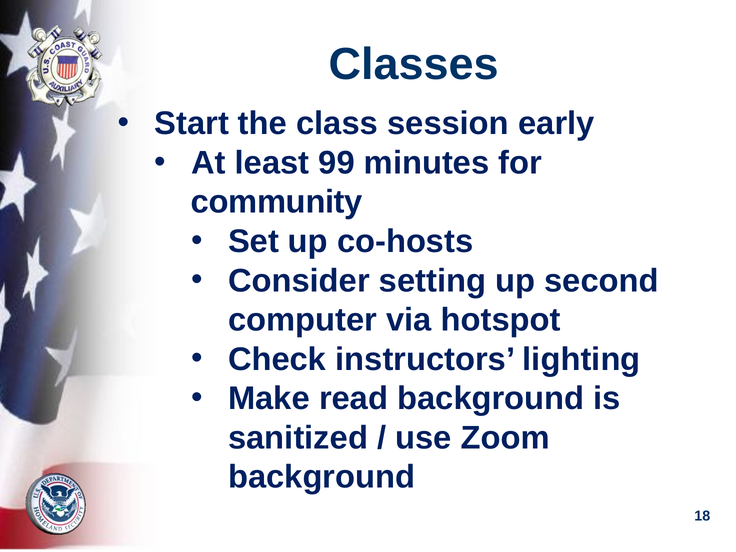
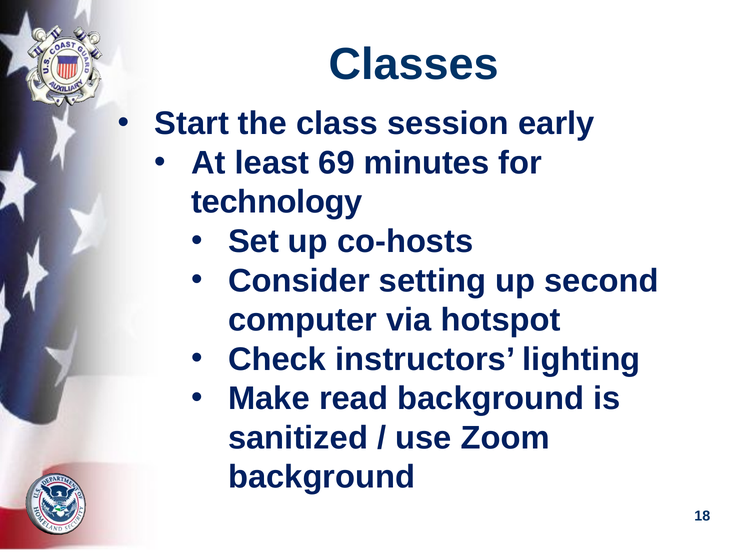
99: 99 -> 69
community: community -> technology
